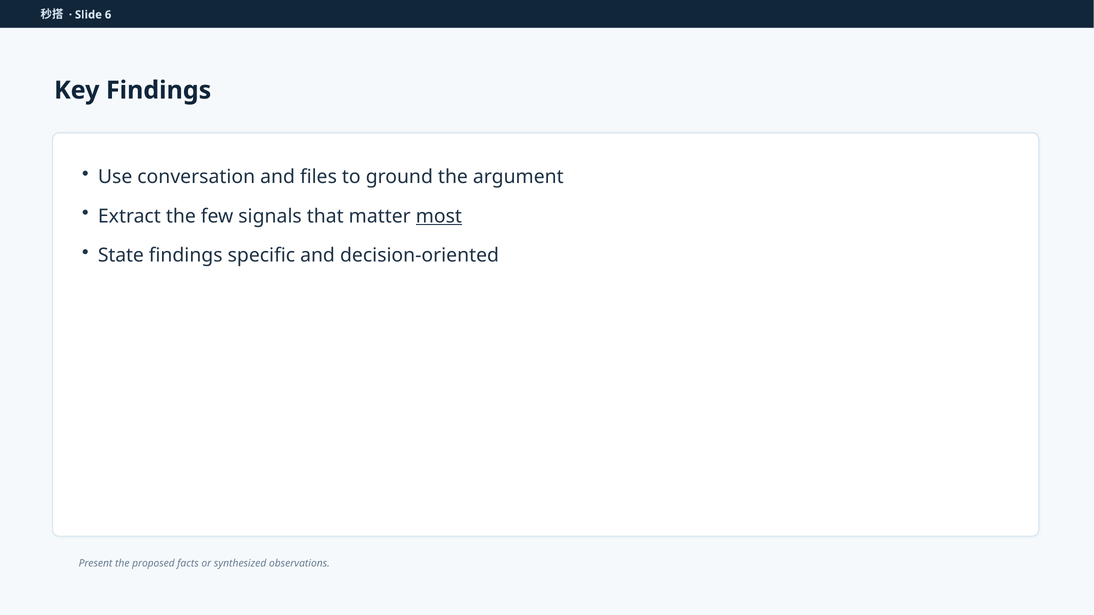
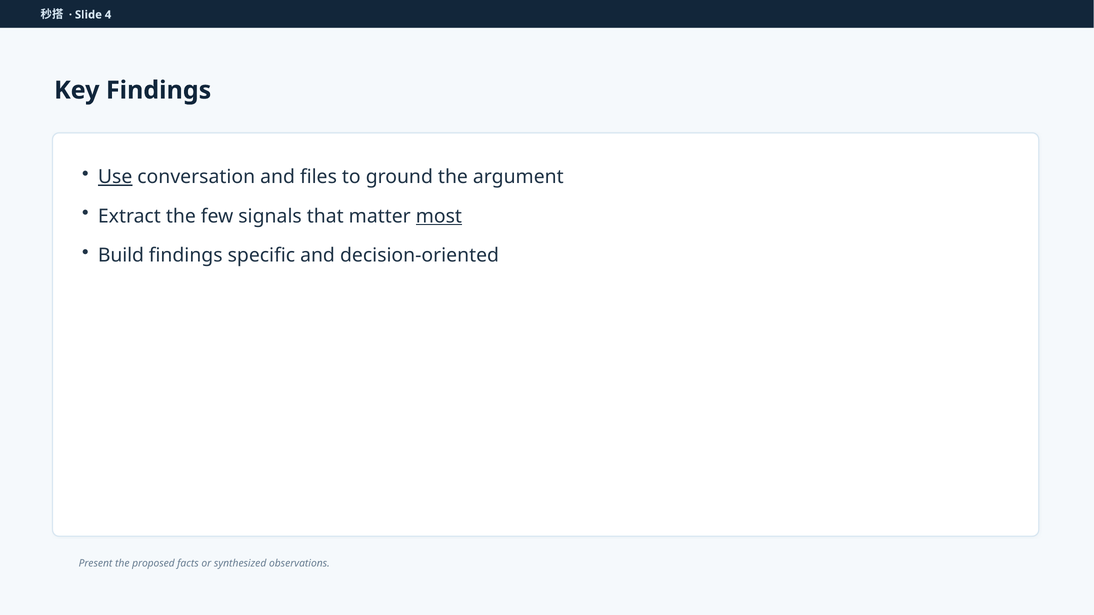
6: 6 -> 4
Use underline: none -> present
State: State -> Build
